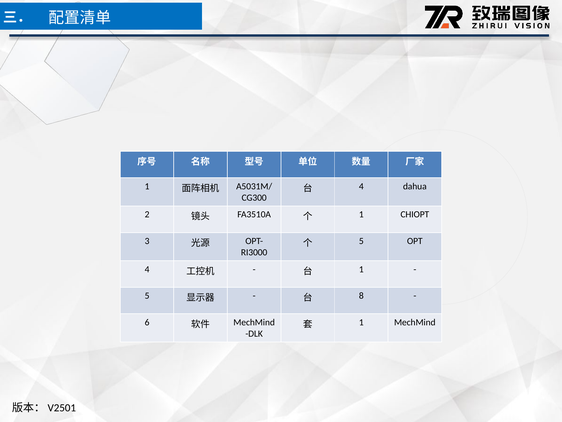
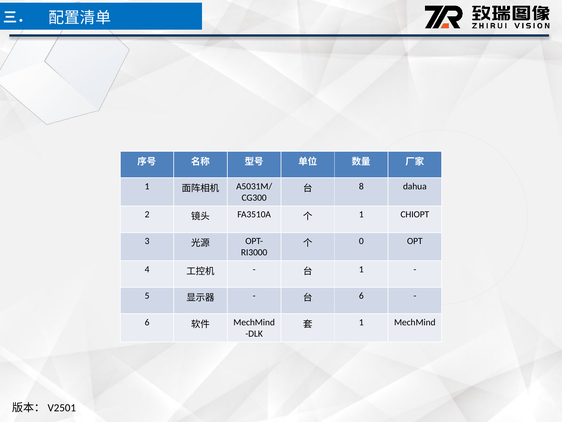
4 at (361, 186): 4 -> 8
5 at (361, 241): 5 -> 0
8 at (361, 296): 8 -> 6
